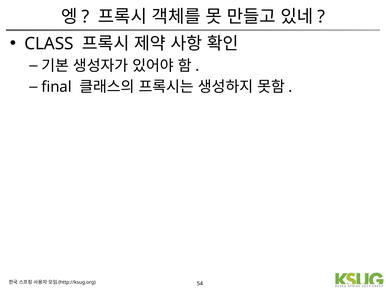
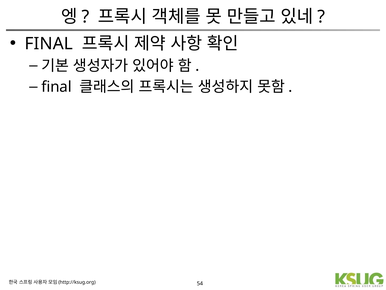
CLASS at (49, 44): CLASS -> FINAL
